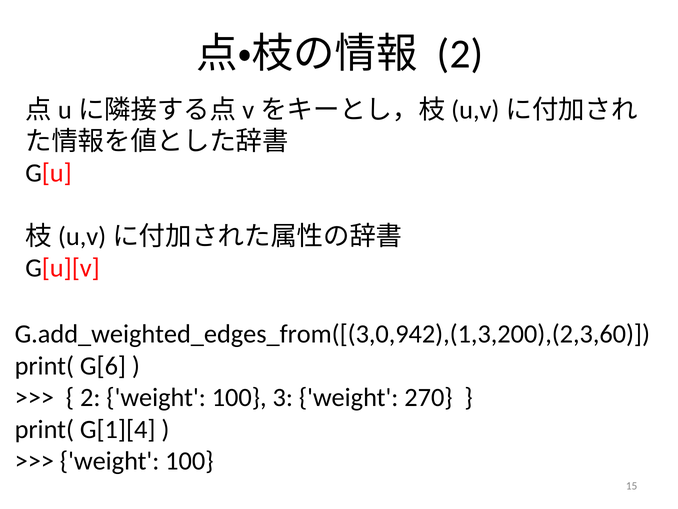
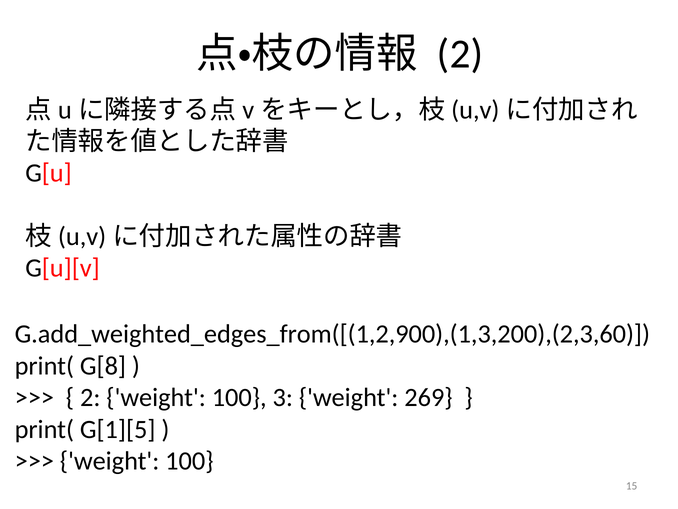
G.add_weighted_edges_from([(3,0,942),(1,3,200),(2,3,60: G.add_weighted_edges_from([(3,0,942),(1,3,200),(2,3,60 -> G.add_weighted_edges_from([(1,2,900),(1,3,200),(2,3,60
G[6: G[6 -> G[8
270: 270 -> 269
G[1][4: G[1][4 -> G[1][5
